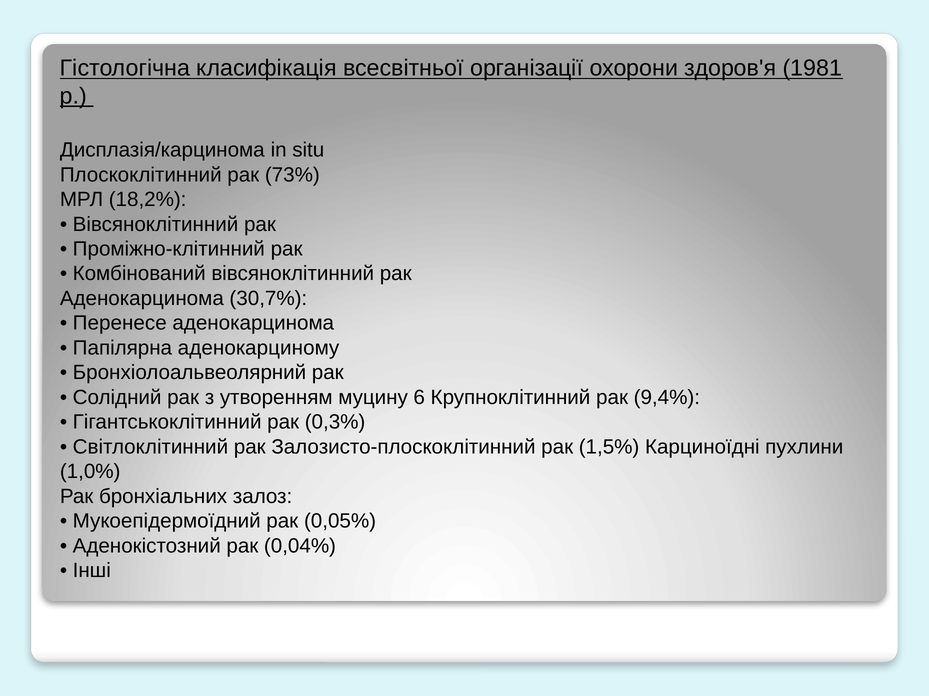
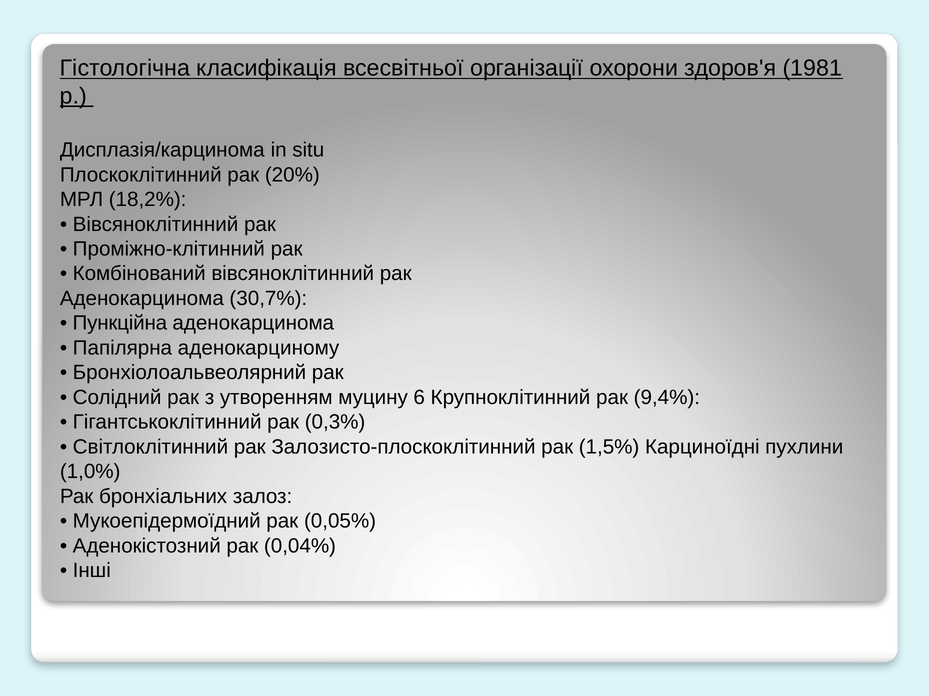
73%: 73% -> 20%
Перенесе: Перенесе -> Пункційна
